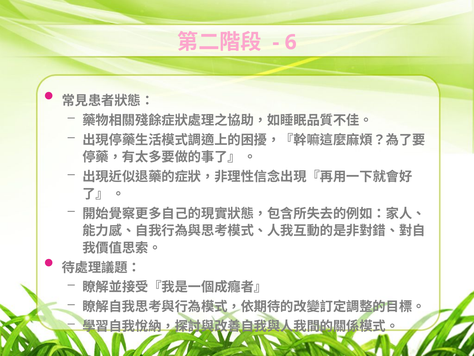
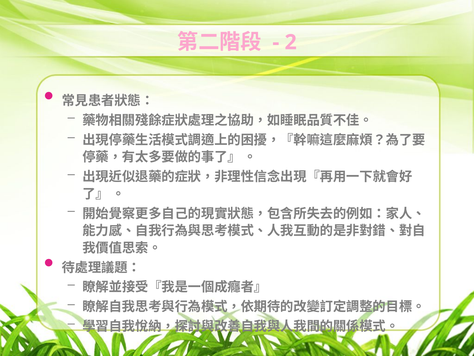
6: 6 -> 2
